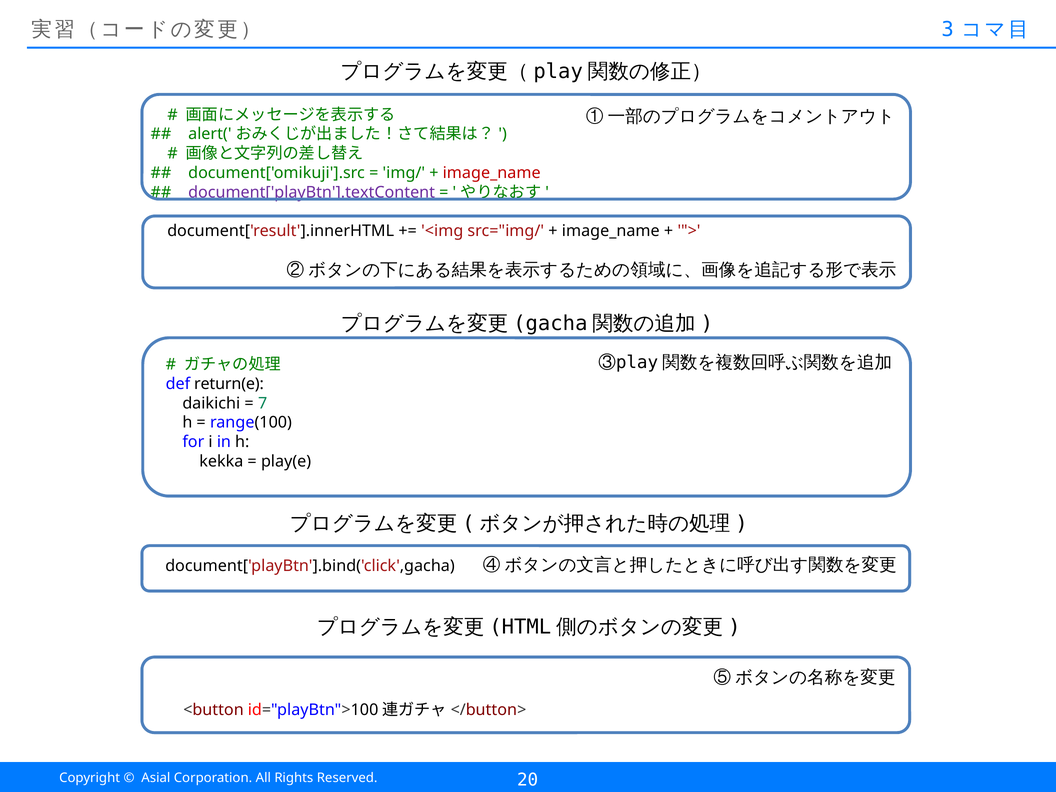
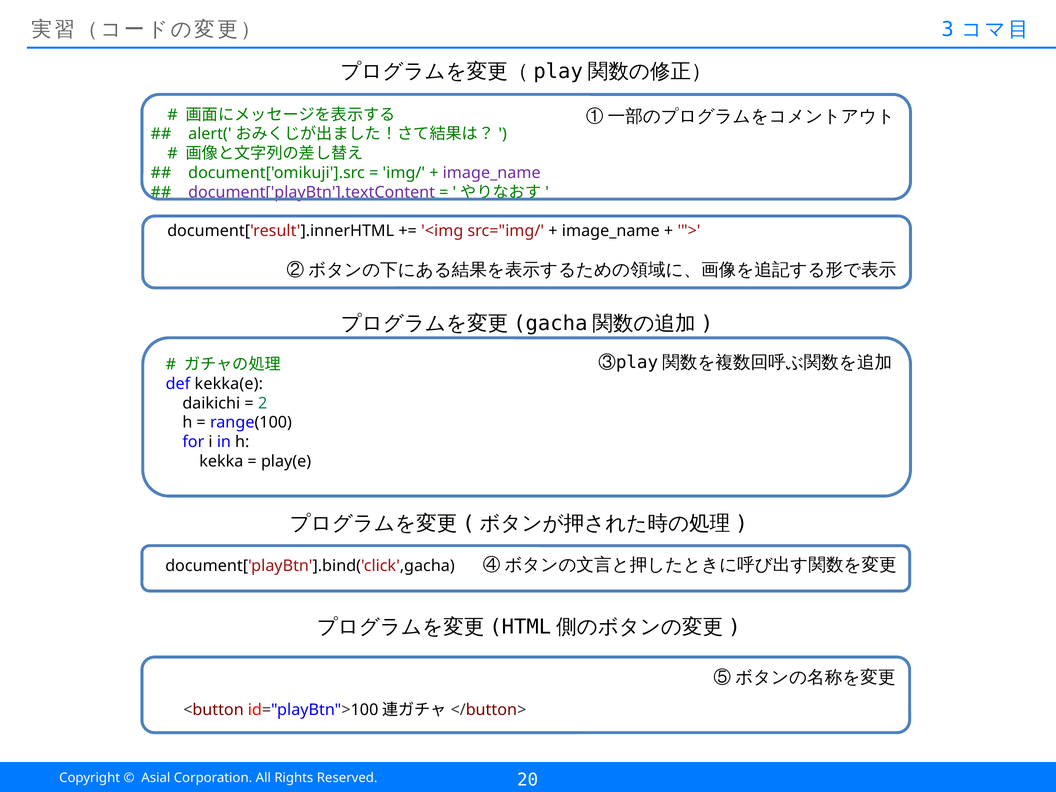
image_name at (492, 173) colour: red -> purple
return(e: return(e -> kekka(e
7: 7 -> 2
